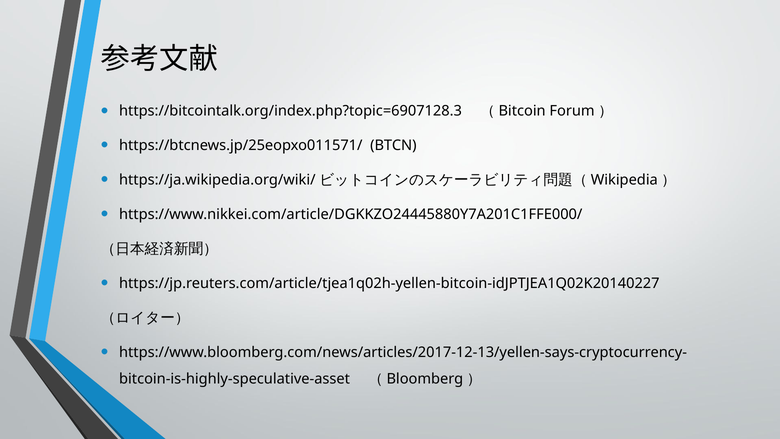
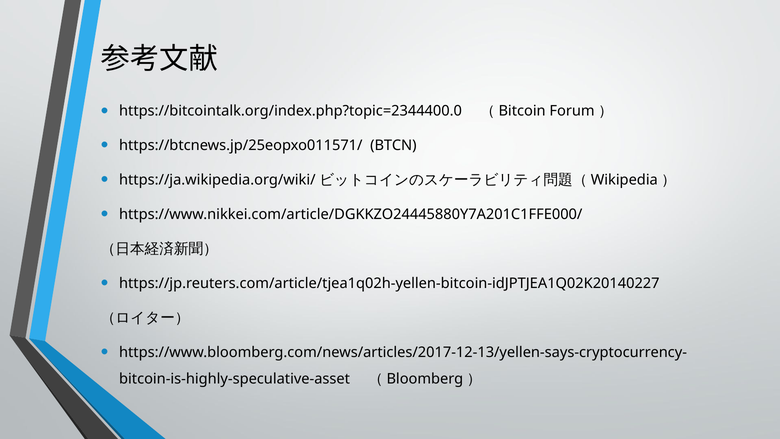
https://bitcointalk.org/index.php?topic=6907128.3: https://bitcointalk.org/index.php?topic=6907128.3 -> https://bitcointalk.org/index.php?topic=2344400.0
